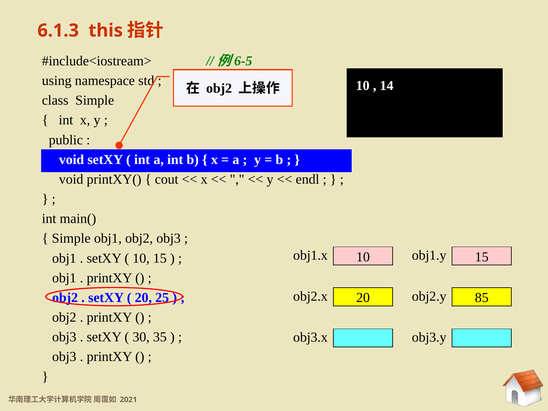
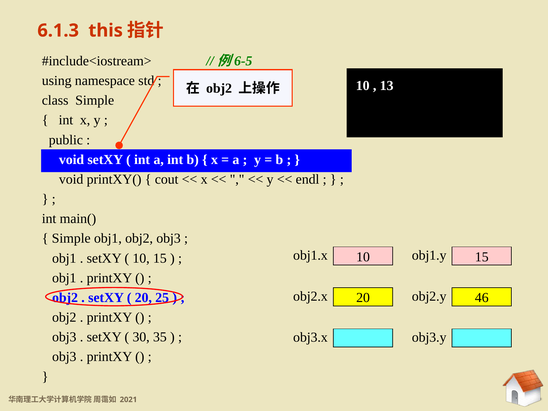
14: 14 -> 13
85: 85 -> 46
